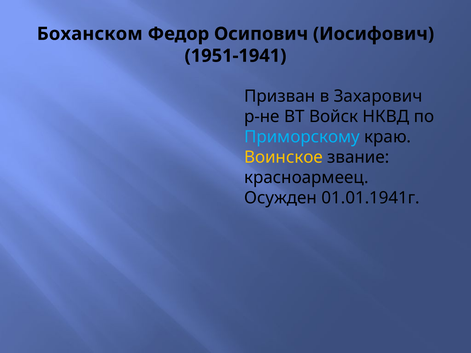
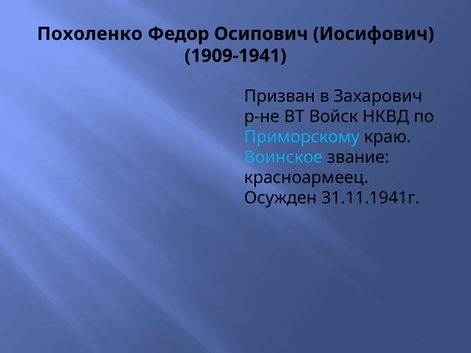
Боханском: Боханском -> Похоленко
1951-1941: 1951-1941 -> 1909-1941
Воинское colour: yellow -> light blue
01.01.1941г: 01.01.1941г -> 31.11.1941г
